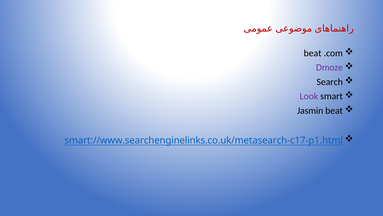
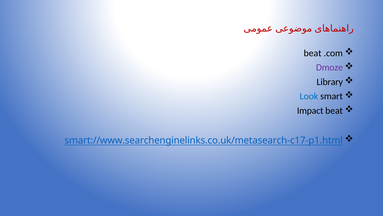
Search: Search -> Library
Look colour: purple -> blue
Jasmin: Jasmin -> Impact
